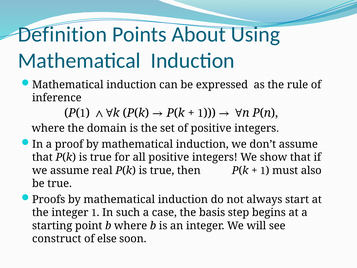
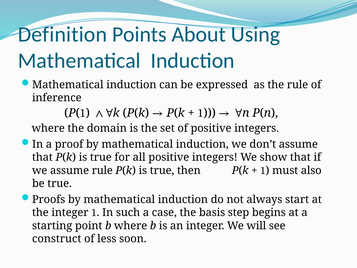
assume real: real -> rule
else: else -> less
